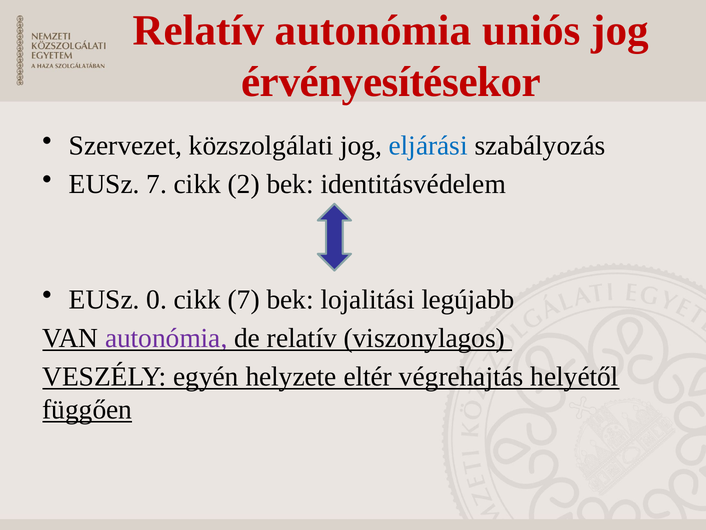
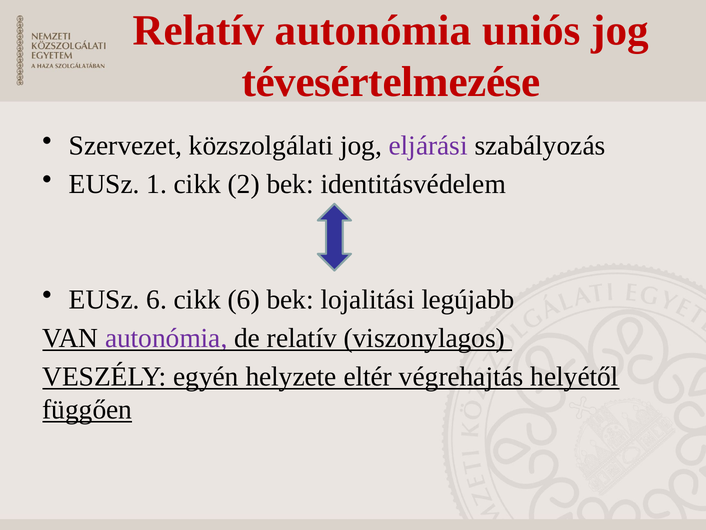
érvényesítésekor: érvényesítésekor -> tévesértelmezése
eljárási colour: blue -> purple
EUSz 7: 7 -> 1
EUSz 0: 0 -> 6
cikk 7: 7 -> 6
